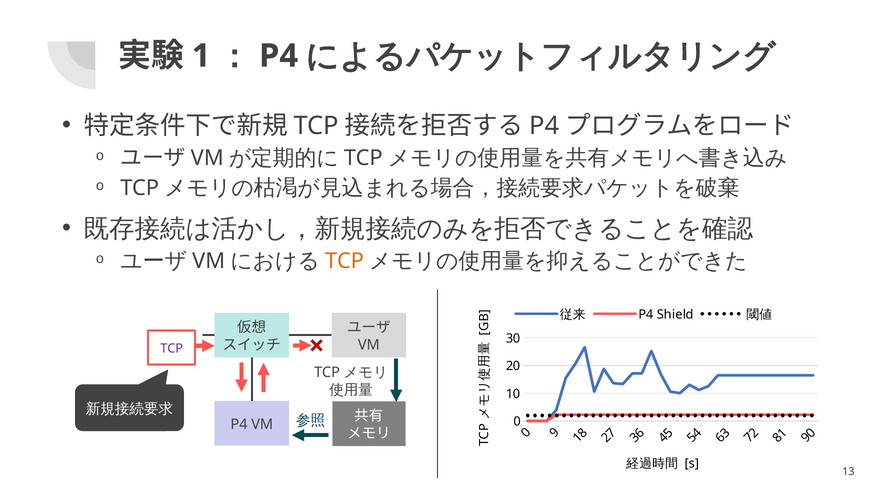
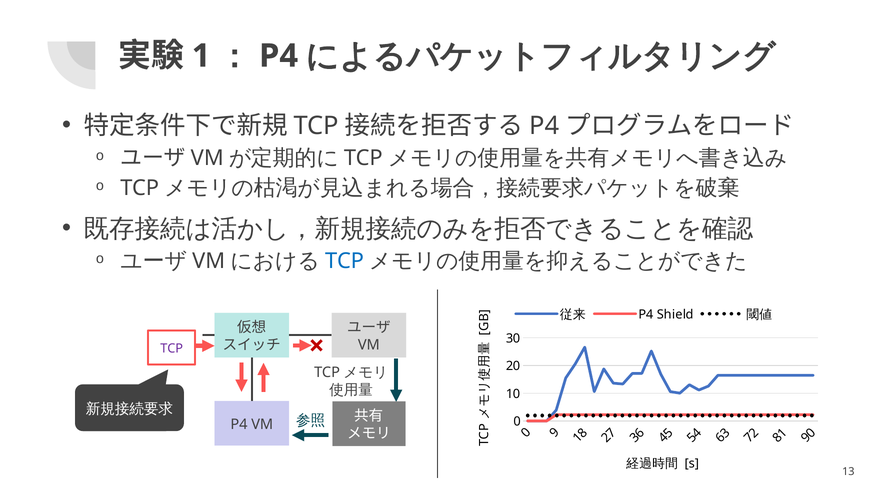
TCP at (344, 261) colour: orange -> blue
